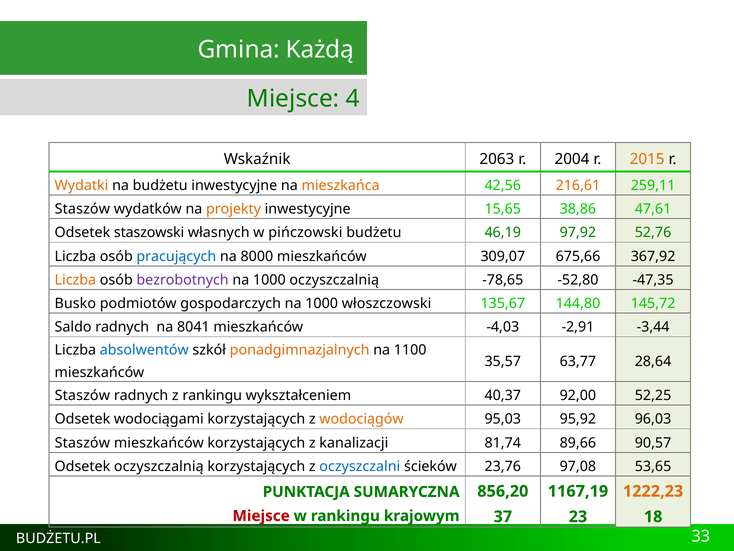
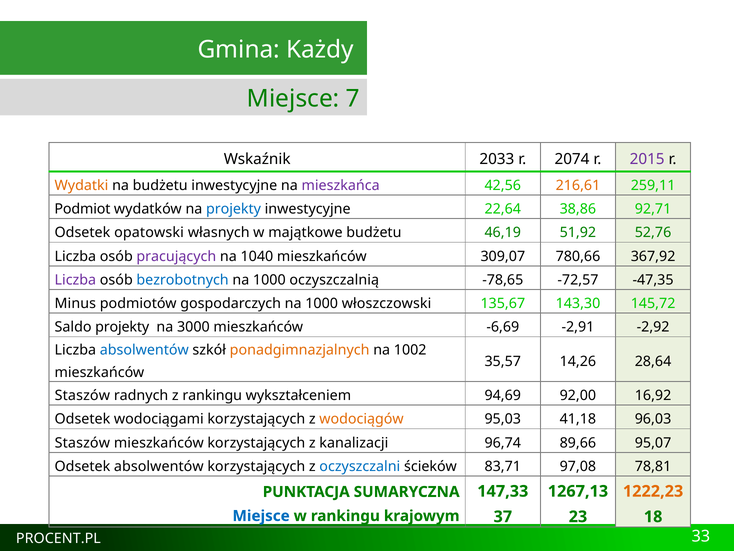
Każdą: Każdą -> Każdy
4: 4 -> 7
2063: 2063 -> 2033
2004: 2004 -> 2074
2015 colour: orange -> purple
mieszkańca colour: orange -> purple
Staszów at (82, 209): Staszów -> Podmiot
projekty at (234, 209) colour: orange -> blue
15,65: 15,65 -> 22,64
47,61: 47,61 -> 92,71
staszowski: staszowski -> opatowski
pińczowski: pińczowski -> majątkowe
97,92: 97,92 -> 51,92
pracujących colour: blue -> purple
8000: 8000 -> 1040
675,66: 675,66 -> 780,66
Liczba at (75, 280) colour: orange -> purple
bezrobotnych colour: purple -> blue
-52,80: -52,80 -> -72,57
Busko: Busko -> Minus
144,80: 144,80 -> 143,30
Saldo radnych: radnych -> projekty
8041: 8041 -> 3000
-4,03: -4,03 -> -6,69
-3,44: -3,44 -> -2,92
1100: 1100 -> 1002
63,77: 63,77 -> 14,26
40,37: 40,37 -> 94,69
52,25: 52,25 -> 16,92
95,92: 95,92 -> 41,18
81,74: 81,74 -> 96,74
90,57: 90,57 -> 95,07
Odsetek oczyszczalnią: oczyszczalnią -> absolwentów
23,76: 23,76 -> 83,71
53,65: 53,65 -> 78,81
856,20: 856,20 -> 147,33
1167,19: 1167,19 -> 1267,13
Miejsce at (261, 515) colour: red -> blue
BUDŻETU.PL: BUDŻETU.PL -> PROCENT.PL
